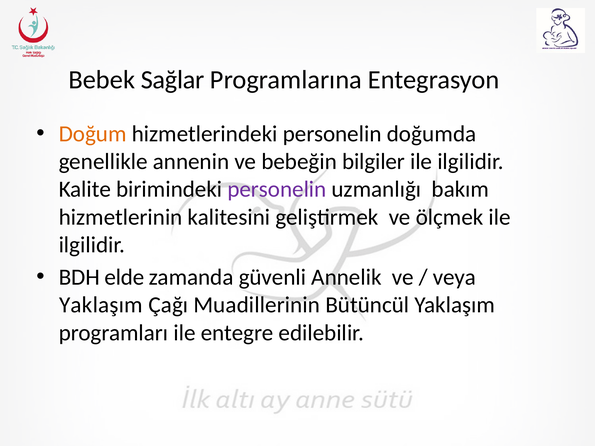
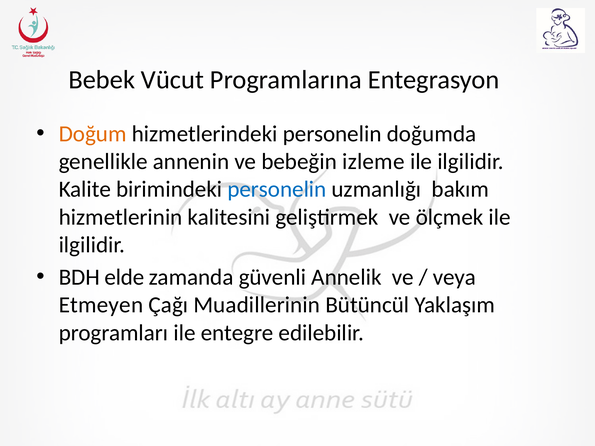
Sağlar: Sağlar -> Vücut
bilgiler: bilgiler -> izleme
personelin at (277, 189) colour: purple -> blue
Yaklaşım at (101, 305): Yaklaşım -> Etmeyen
